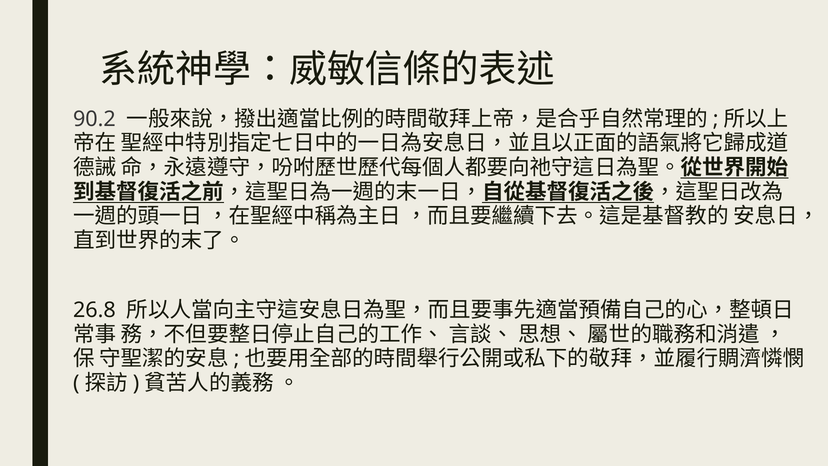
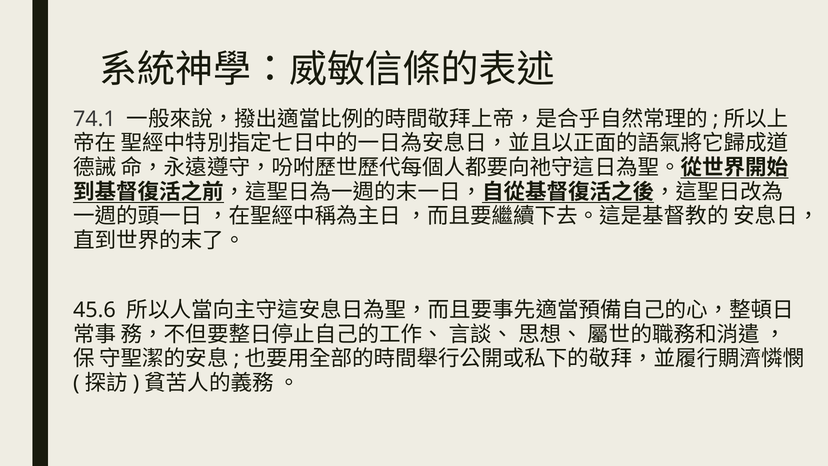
90.2: 90.2 -> 74.1
26.8: 26.8 -> 45.6
